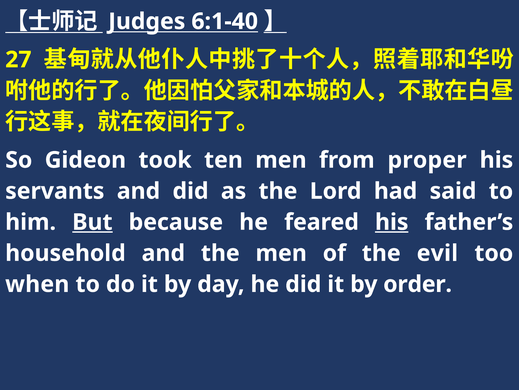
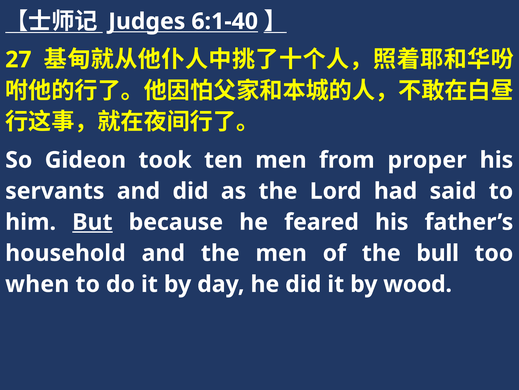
his at (392, 222) underline: present -> none
evil: evil -> bull
order: order -> wood
